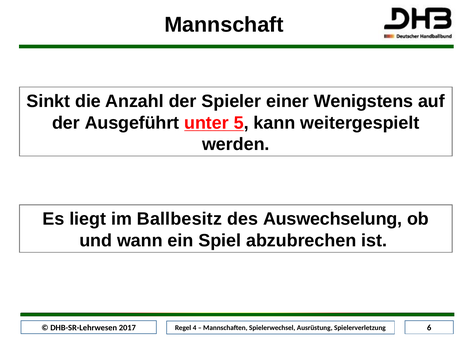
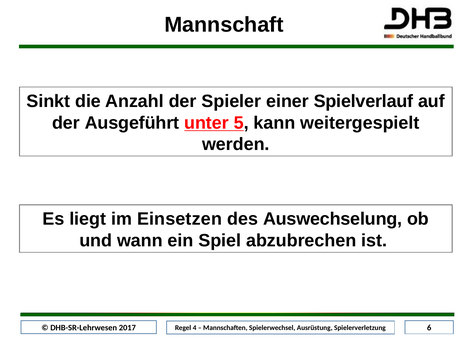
Wenigstens: Wenigstens -> Spielverlauf
Ballbesitz: Ballbesitz -> Einsetzen
